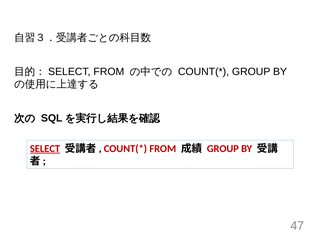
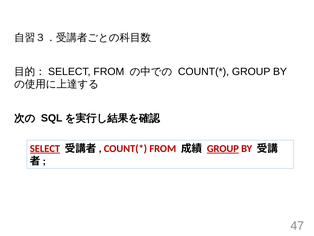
GROUP at (223, 148) underline: none -> present
